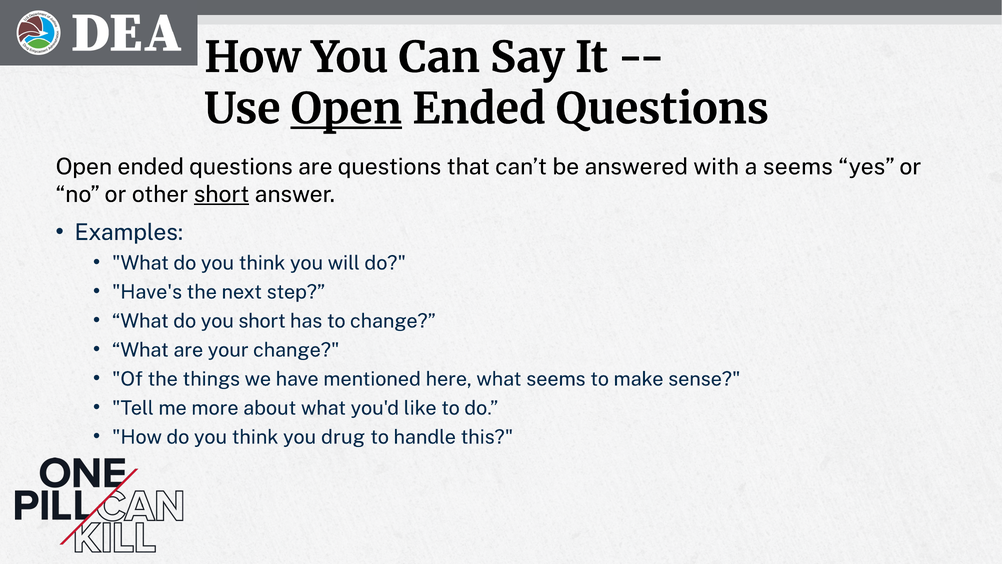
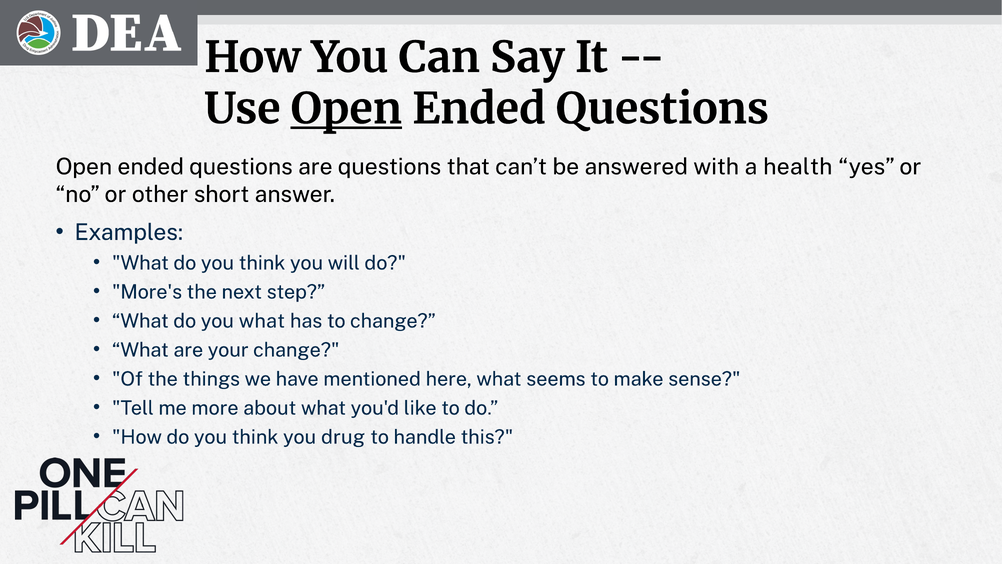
a seems: seems -> health
short at (222, 194) underline: present -> none
Have's: Have's -> More's
you short: short -> what
